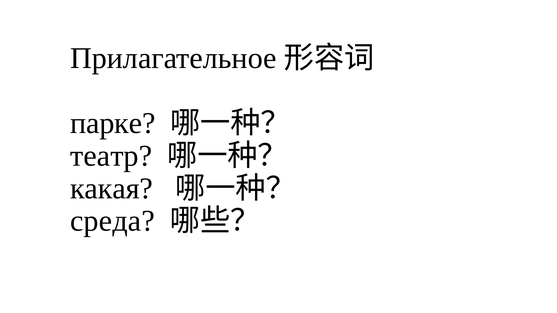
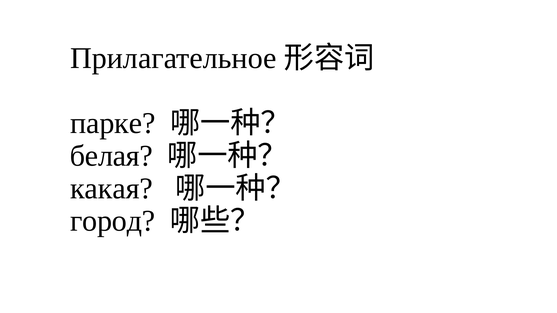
театр: театр -> белая
среда: среда -> город
